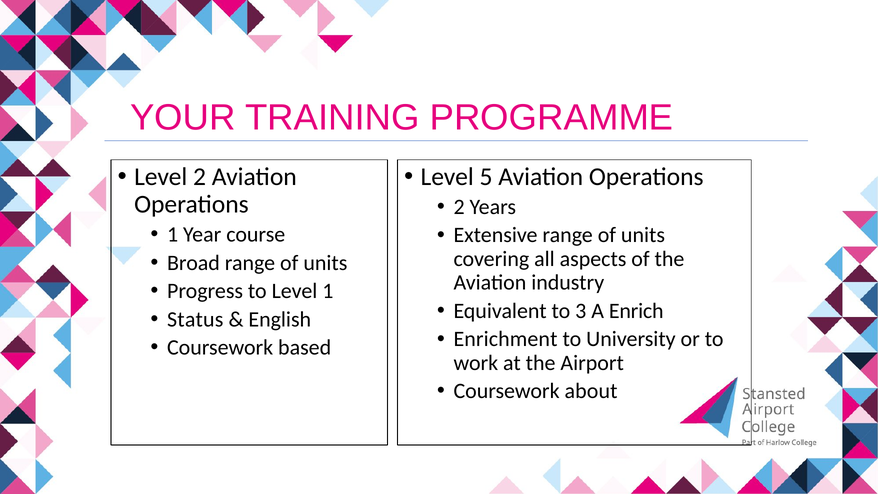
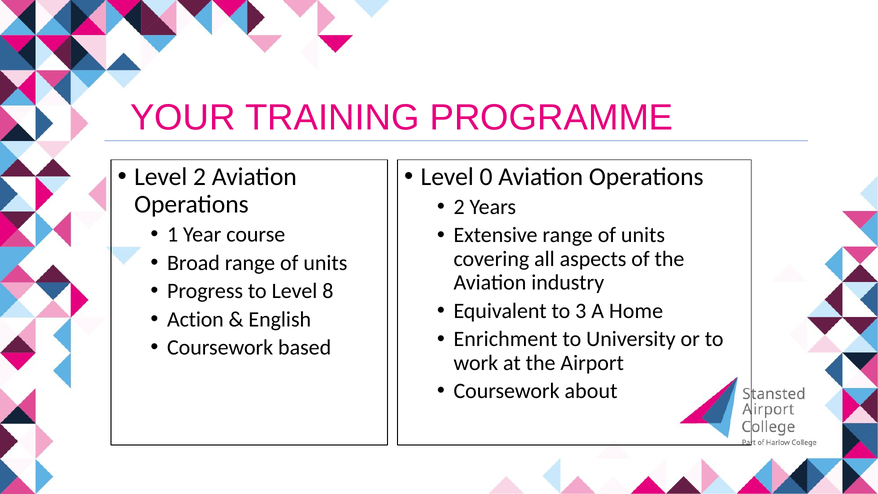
5: 5 -> 0
Level 1: 1 -> 8
Enrich: Enrich -> Home
Status: Status -> Action
